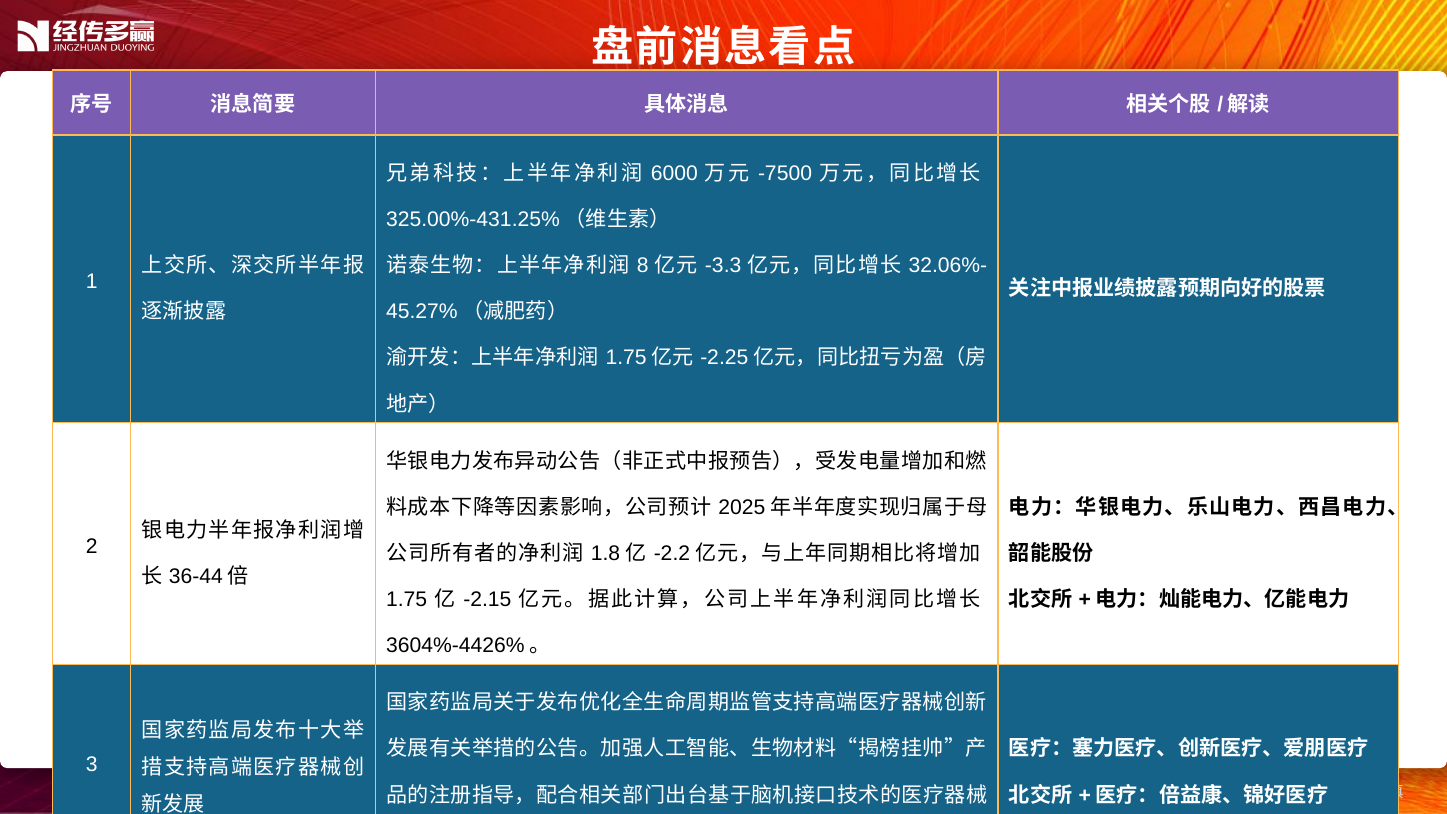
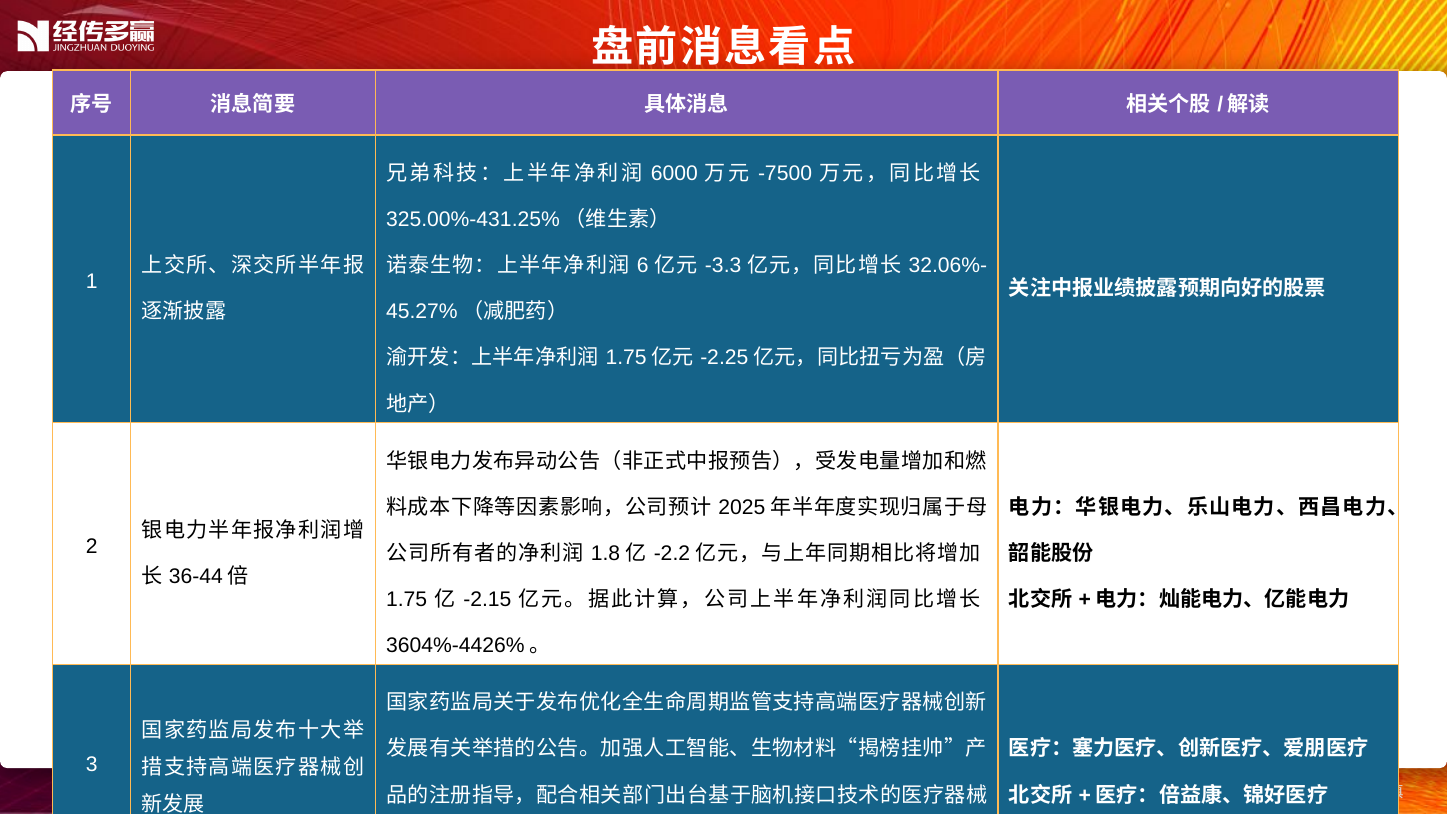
8: 8 -> 6
